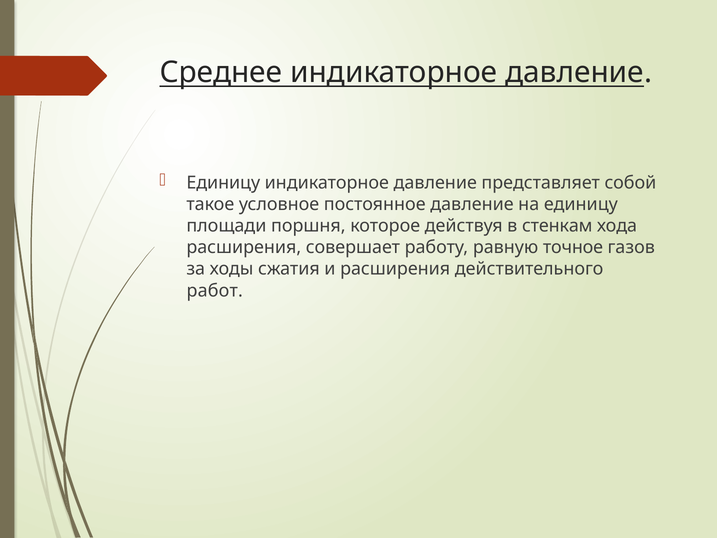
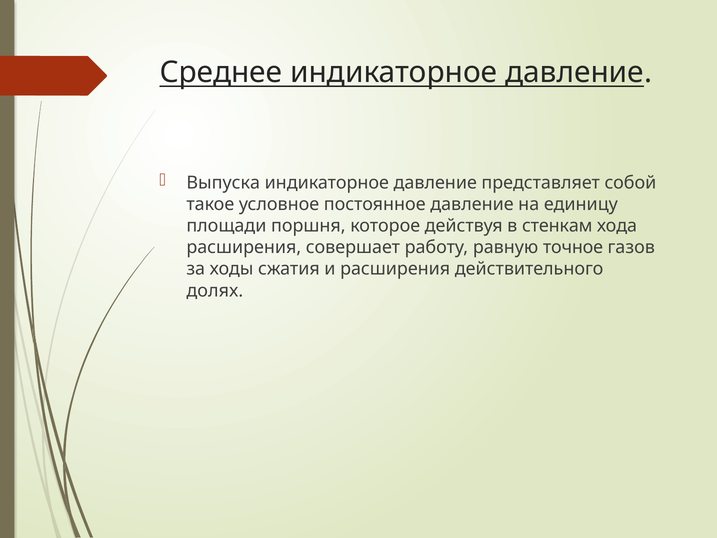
Единицу at (223, 183): Единицу -> Выпуска
работ: работ -> долях
